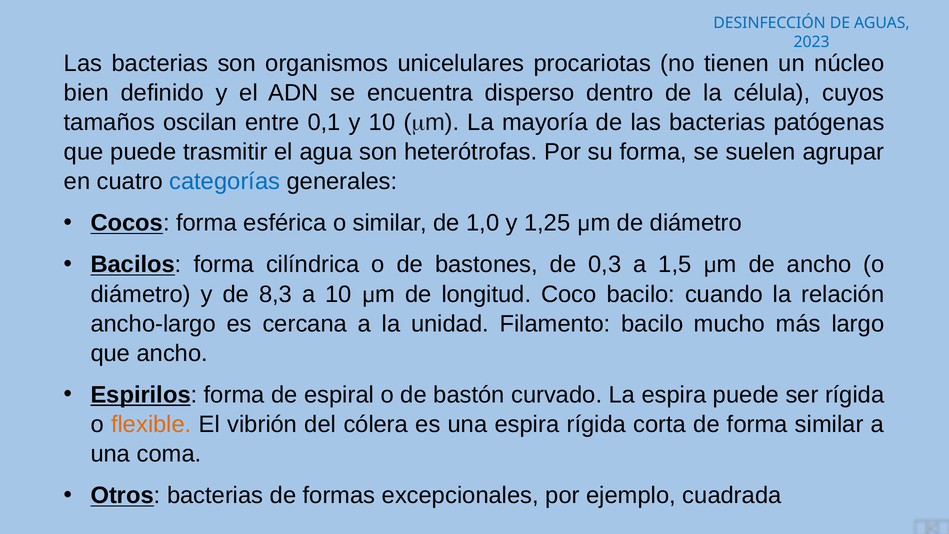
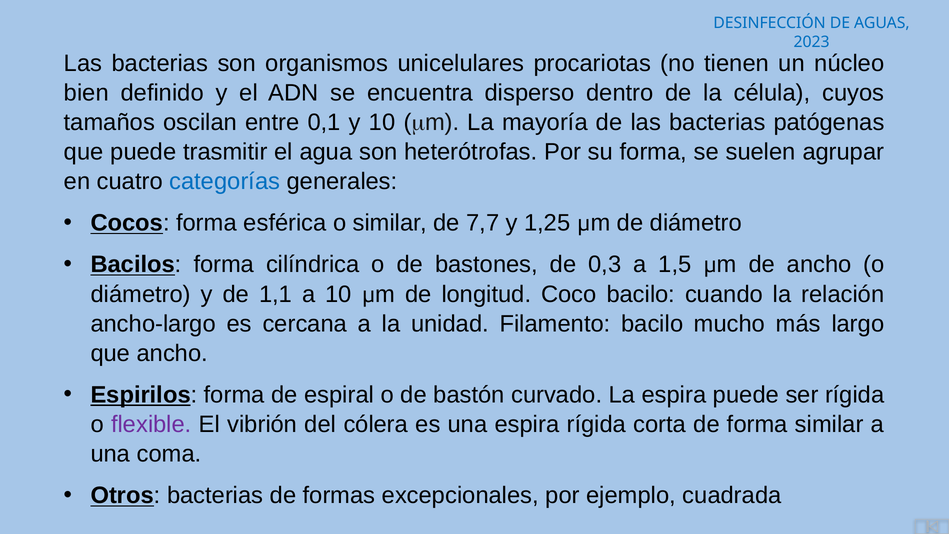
1,0: 1,0 -> 7,7
8,3: 8,3 -> 1,1
flexible colour: orange -> purple
